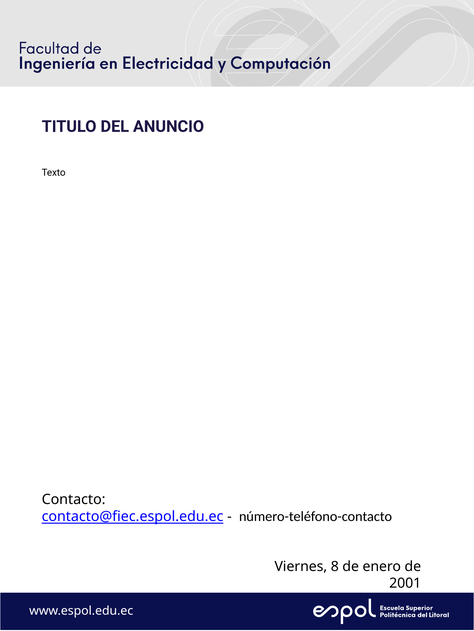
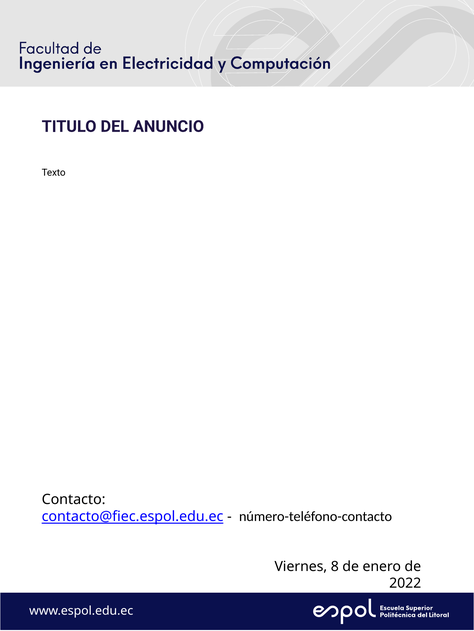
2001: 2001 -> 2022
